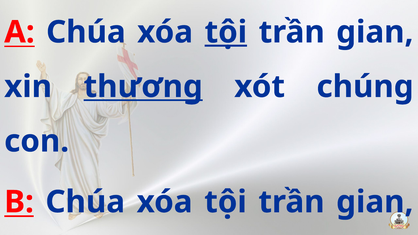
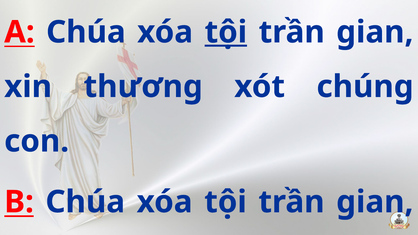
thương underline: present -> none
